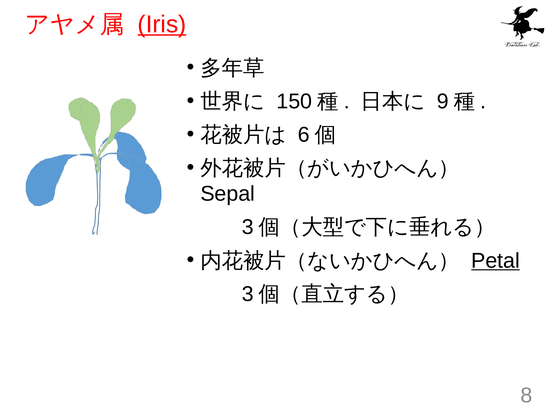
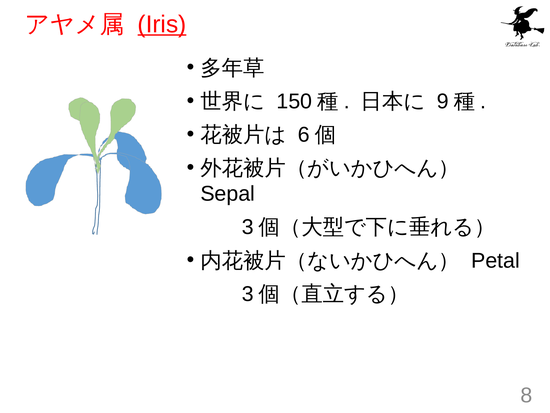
Petal underline: present -> none
